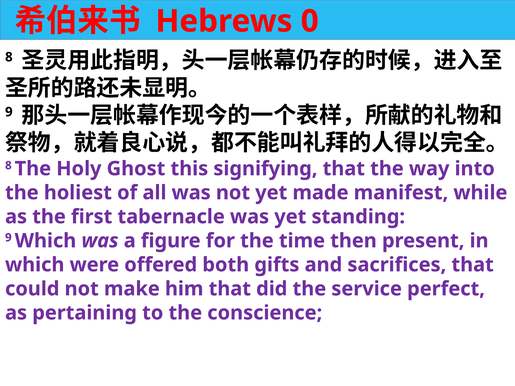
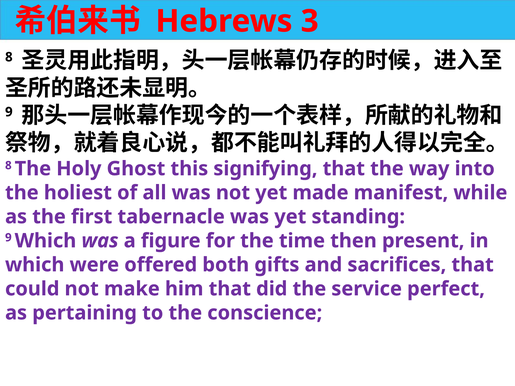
0: 0 -> 3
